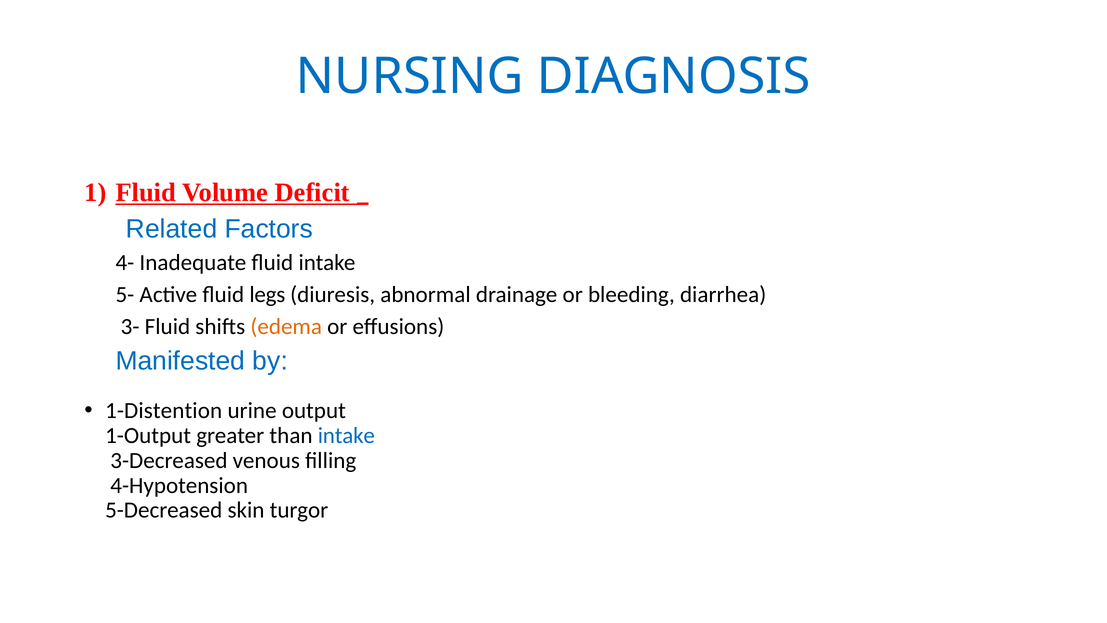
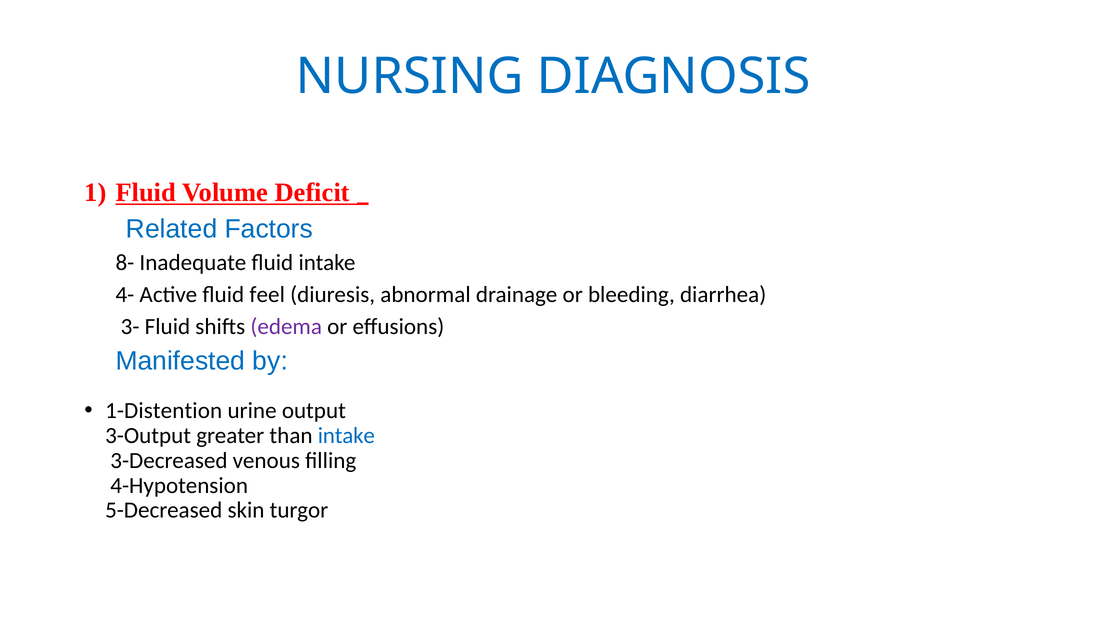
4-: 4- -> 8-
5-: 5- -> 4-
legs: legs -> feel
edema colour: orange -> purple
1-Output: 1-Output -> 3-Output
